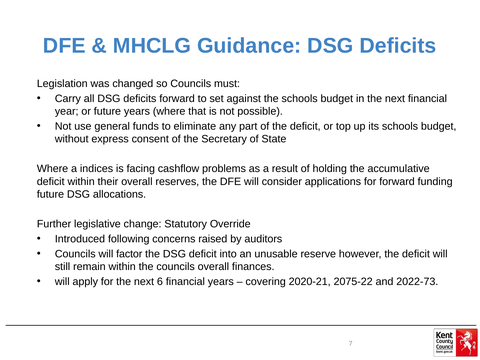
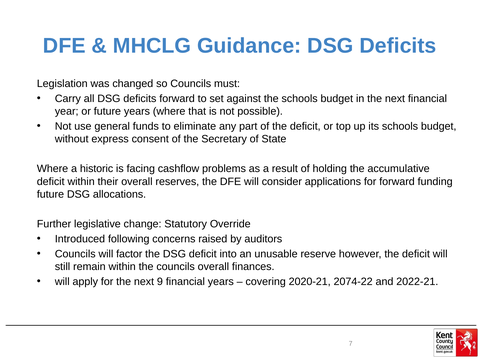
indices: indices -> historic
6: 6 -> 9
2075-22: 2075-22 -> 2074-22
2022-73: 2022-73 -> 2022-21
